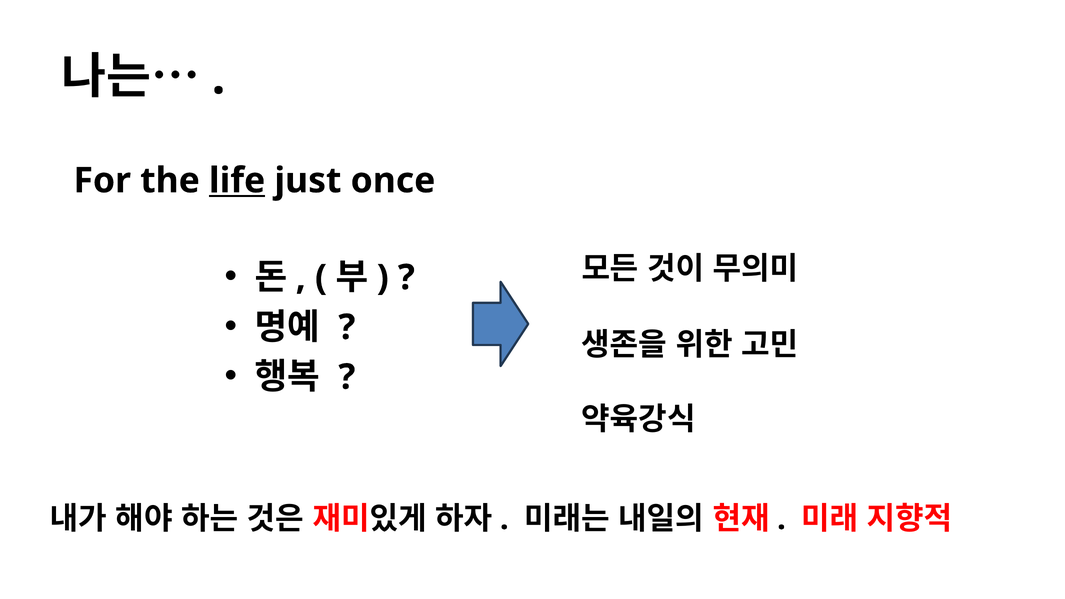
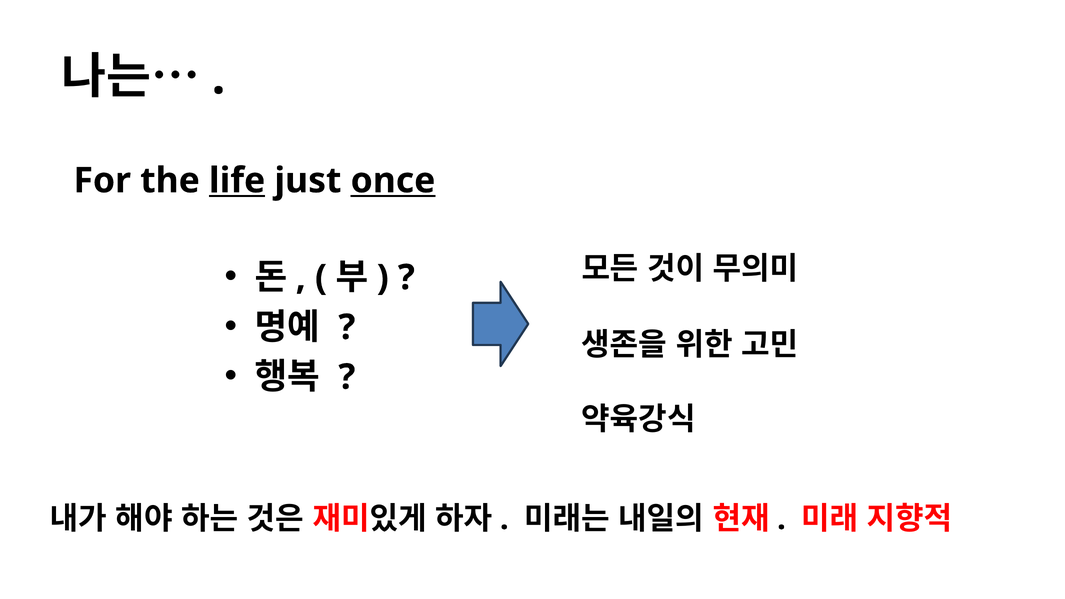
once underline: none -> present
